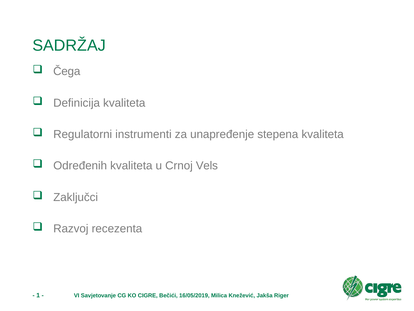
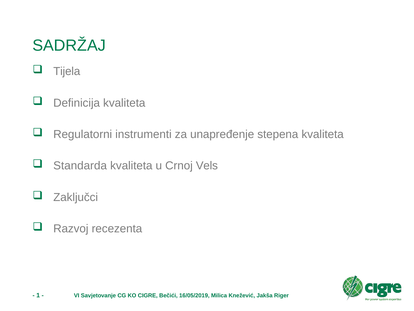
Čega: Čega -> Tijela
Određenih: Određenih -> Standarda
